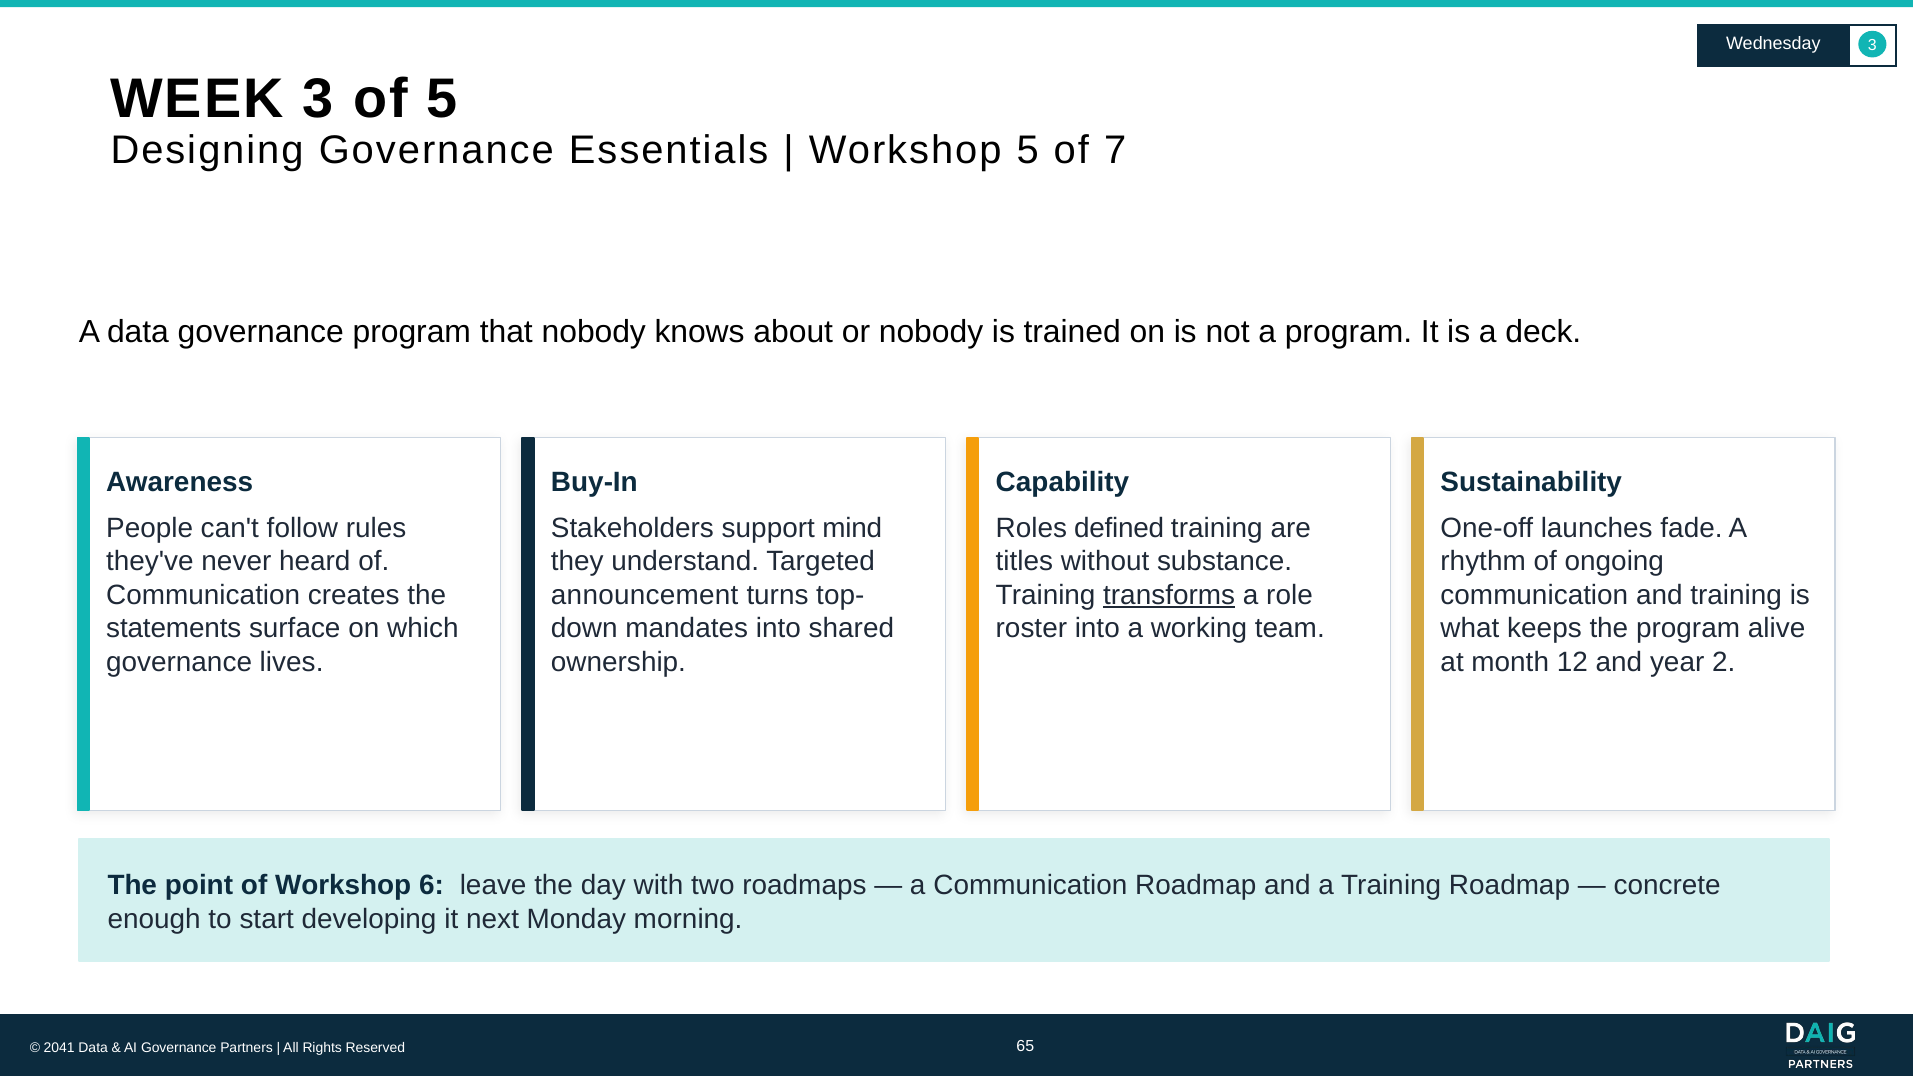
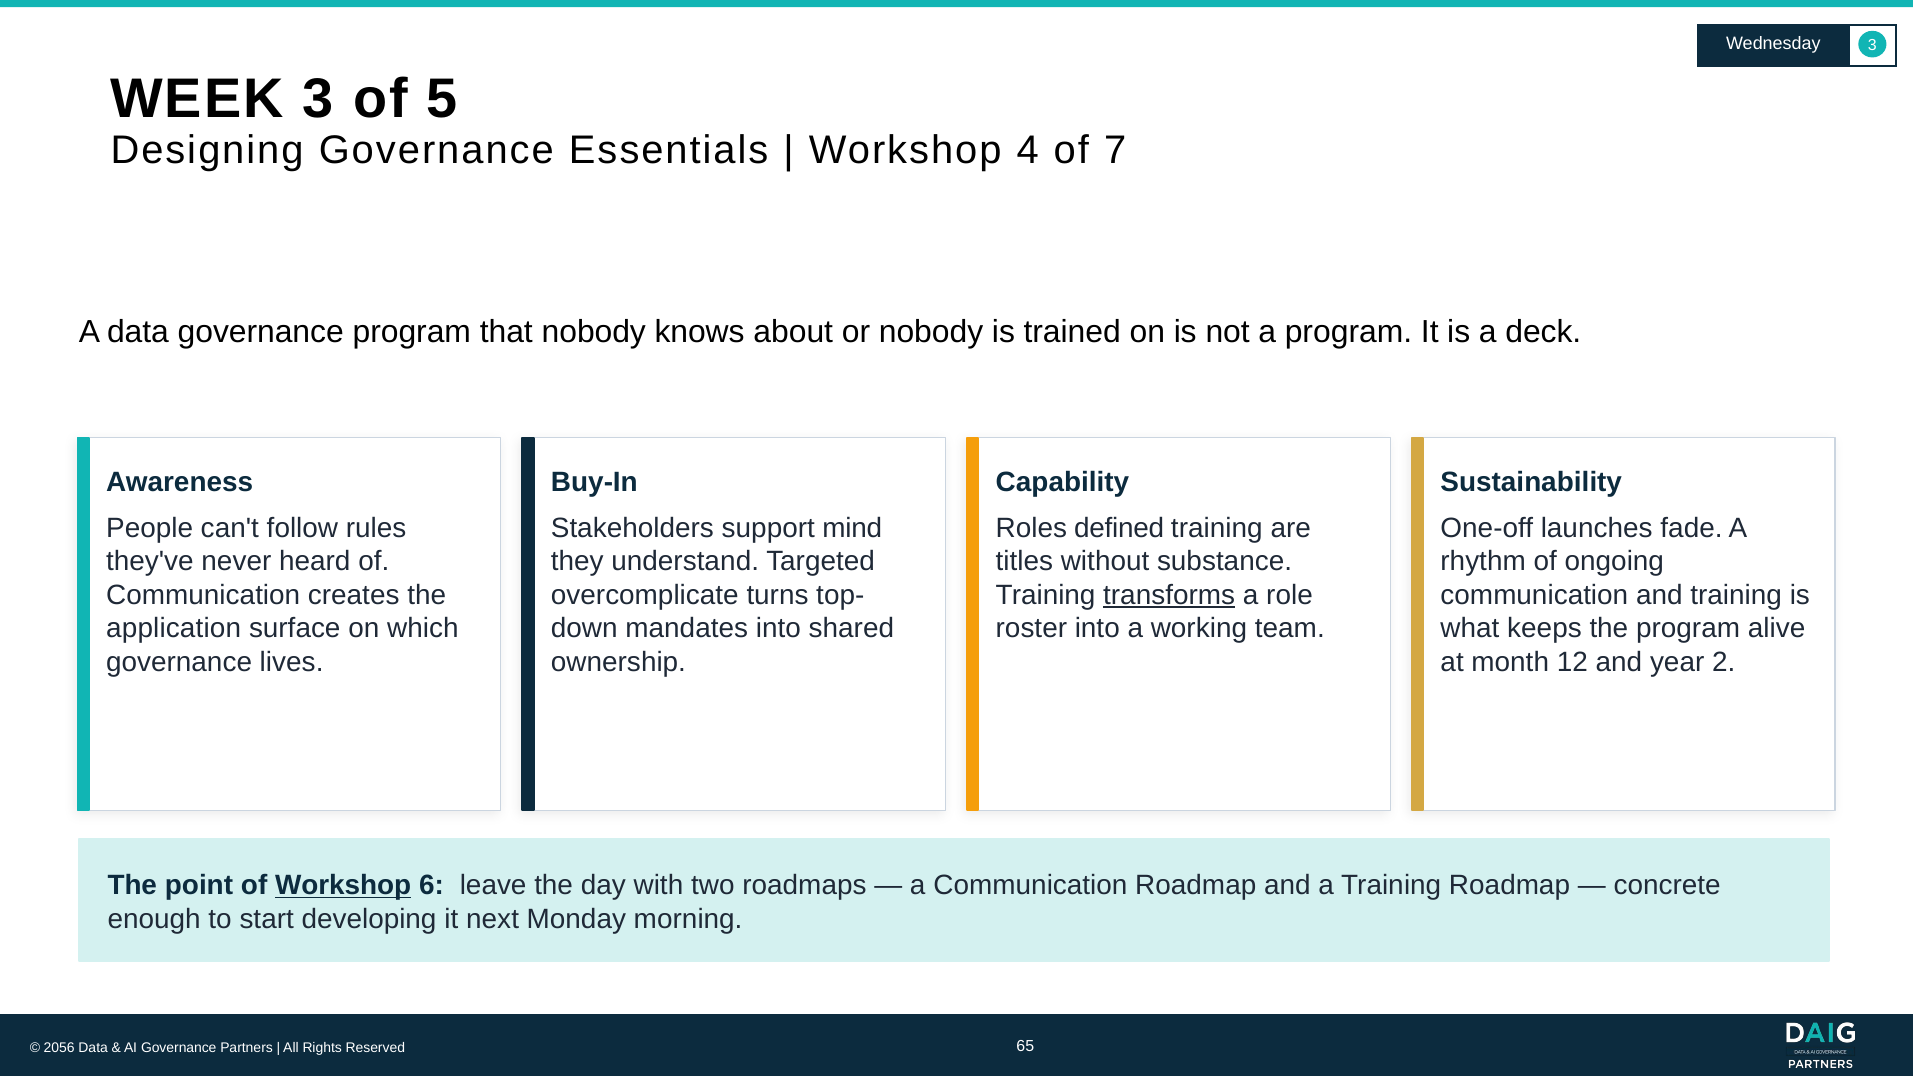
Workshop 5: 5 -> 4
announcement: announcement -> overcomplicate
statements: statements -> application
Workshop at (343, 885) underline: none -> present
2041: 2041 -> 2056
